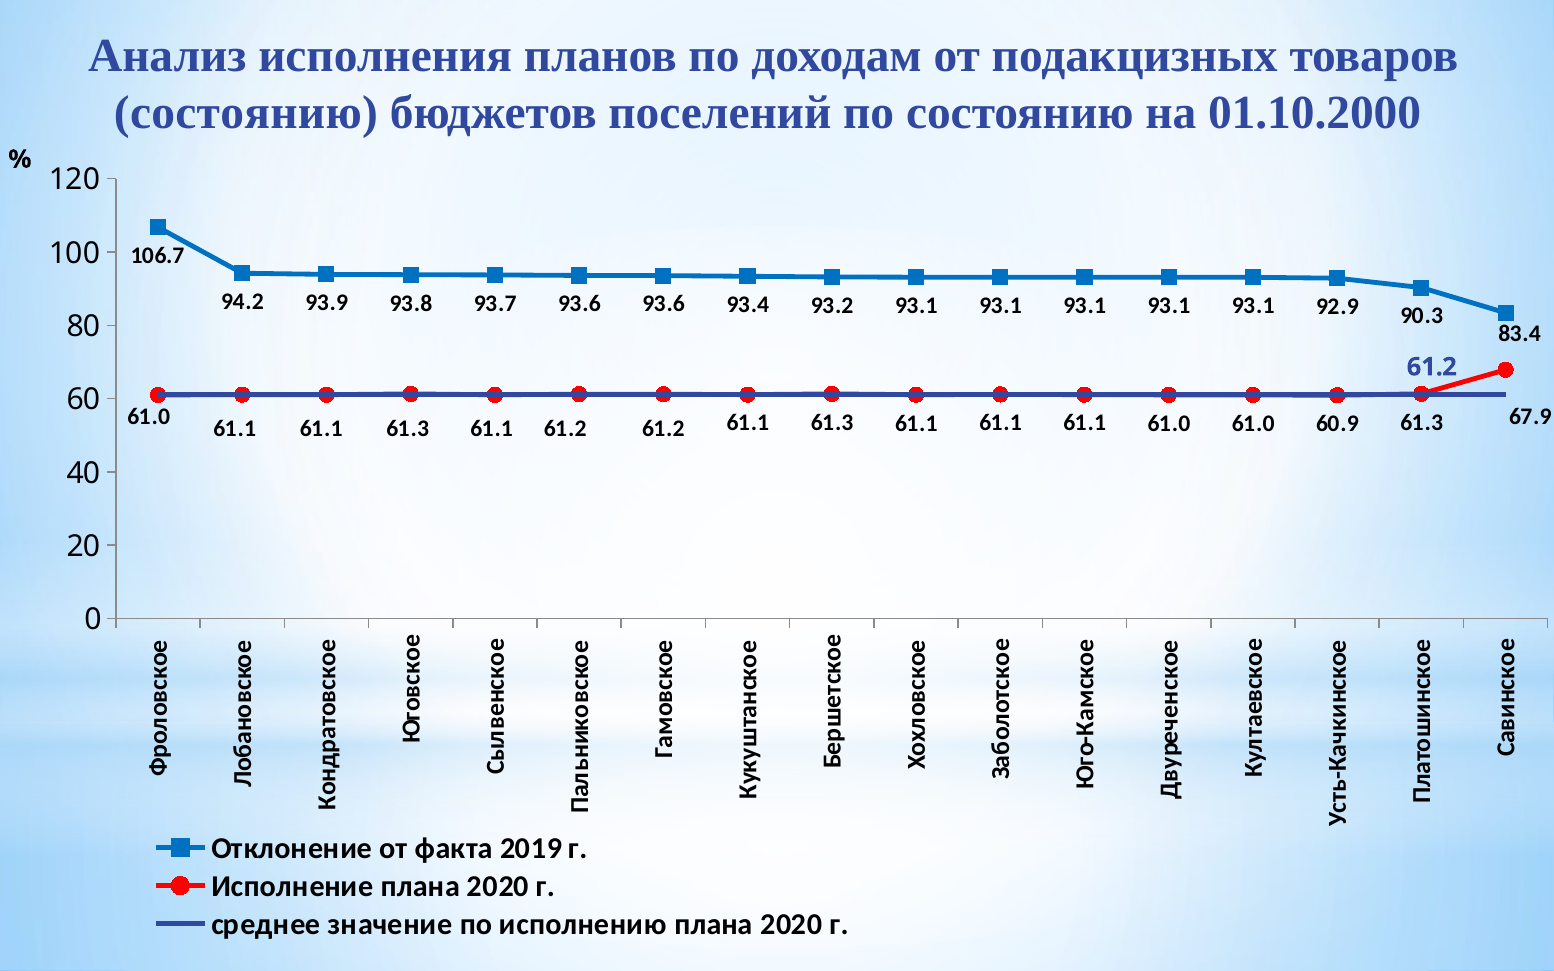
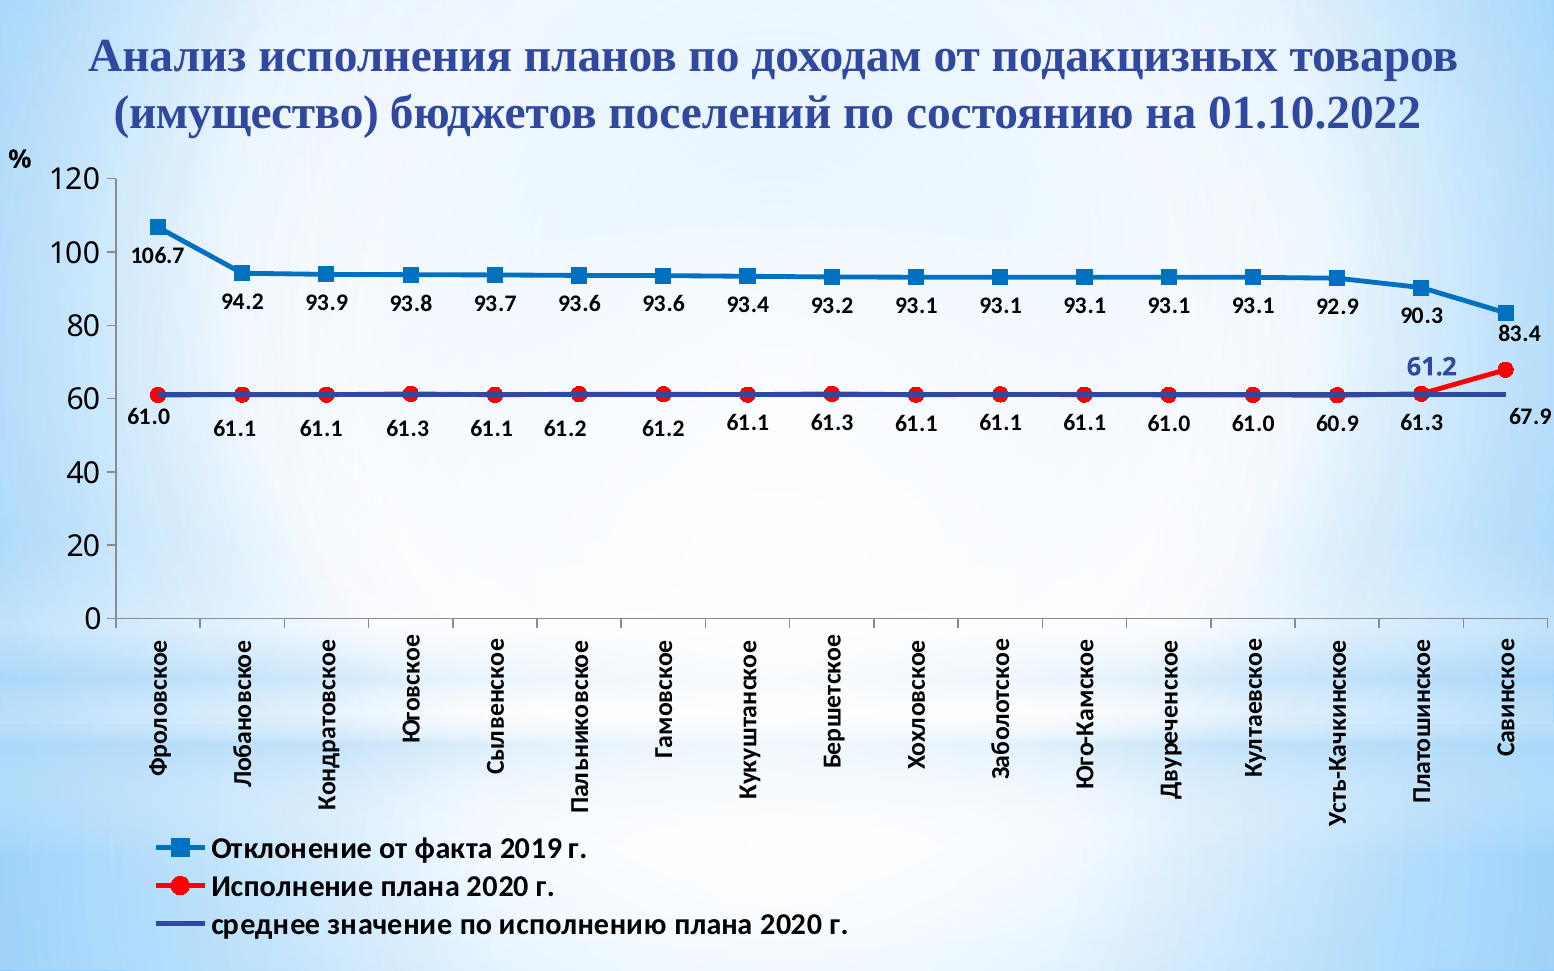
состоянию at (246, 113): состоянию -> имущество
01.10.2000: 01.10.2000 -> 01.10.2022
